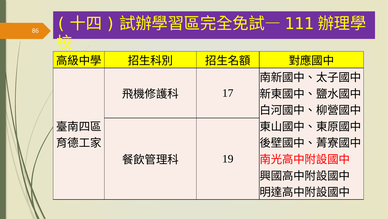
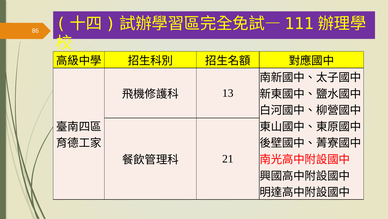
17: 17 -> 13
19: 19 -> 21
